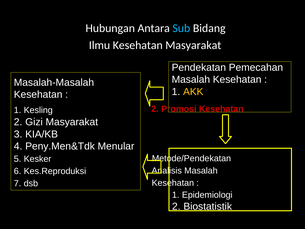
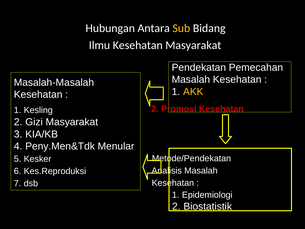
Sub colour: light blue -> yellow
